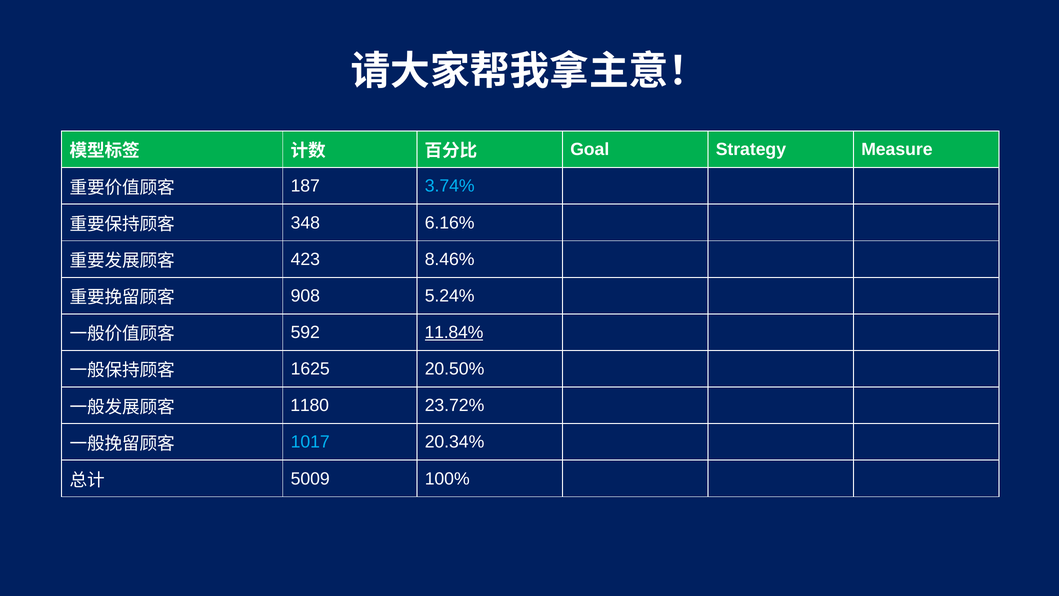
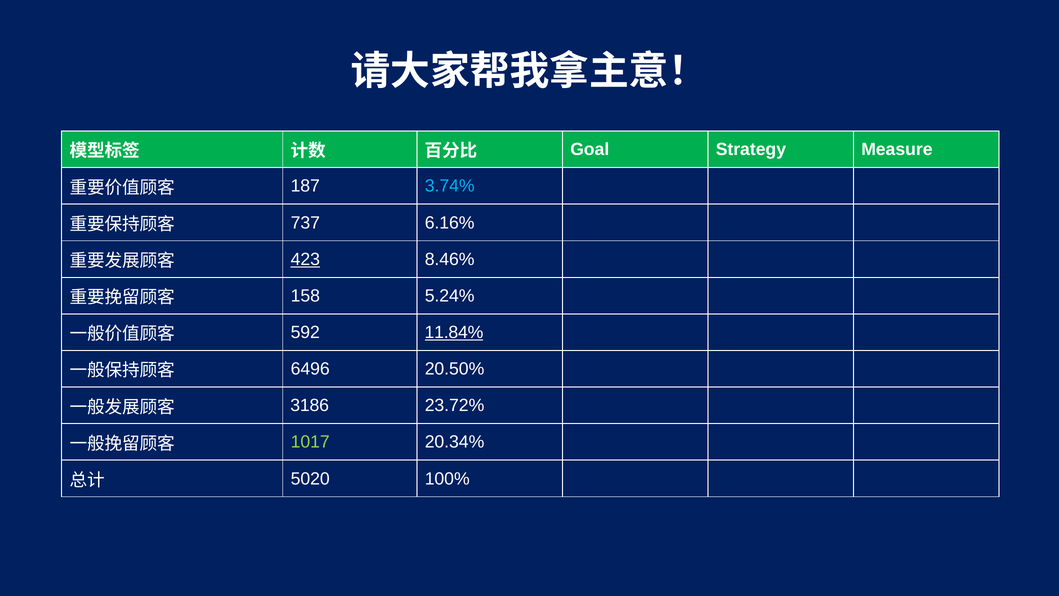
348: 348 -> 737
423 underline: none -> present
908: 908 -> 158
1625: 1625 -> 6496
1180: 1180 -> 3186
1017 colour: light blue -> light green
5009: 5009 -> 5020
